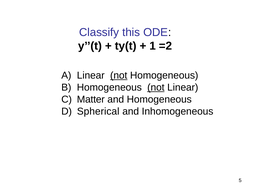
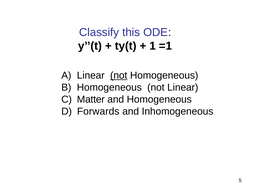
=2: =2 -> =1
not at (156, 87) underline: present -> none
Spherical: Spherical -> Forwards
